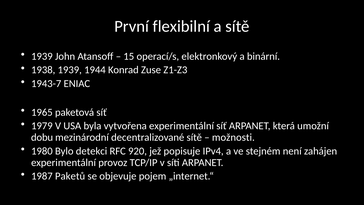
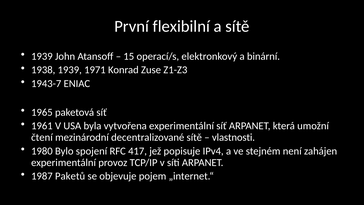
1944: 1944 -> 1971
1979: 1979 -> 1961
dobu: dobu -> čtení
možnosti: možnosti -> vlastnosti
detekci: detekci -> spojení
920: 920 -> 417
